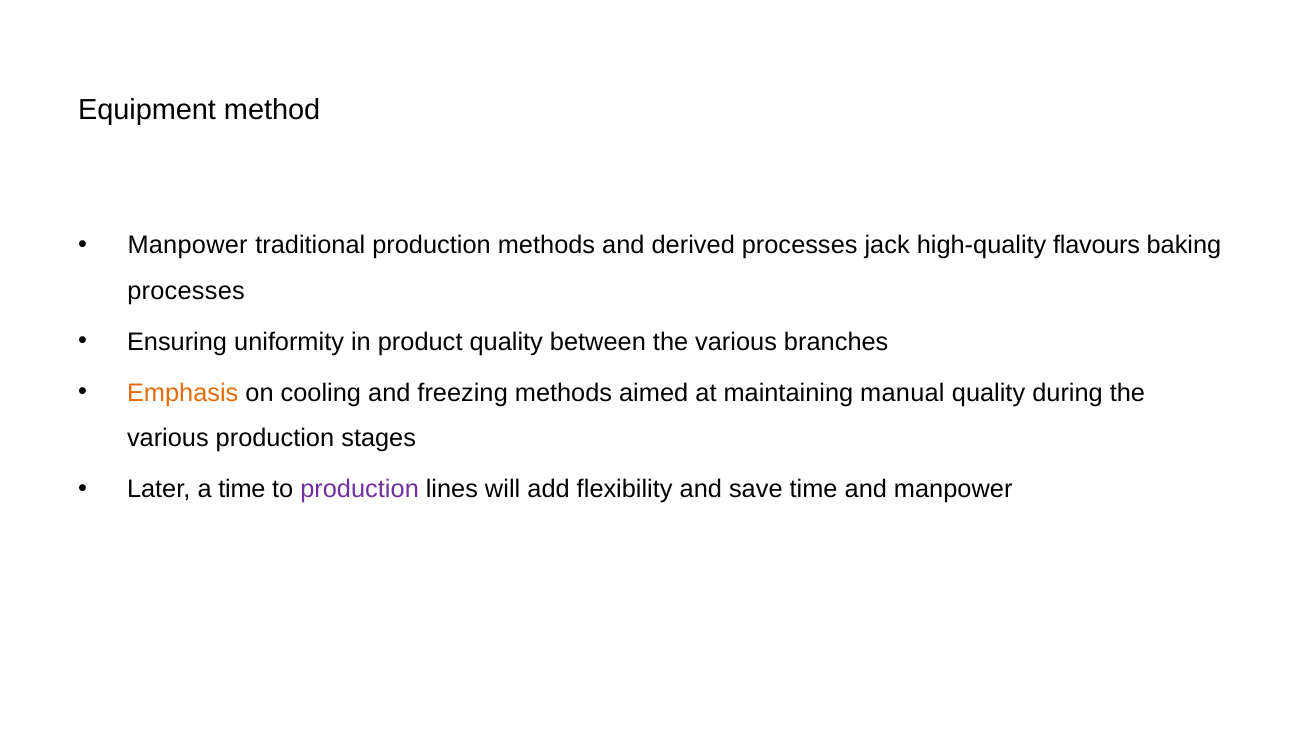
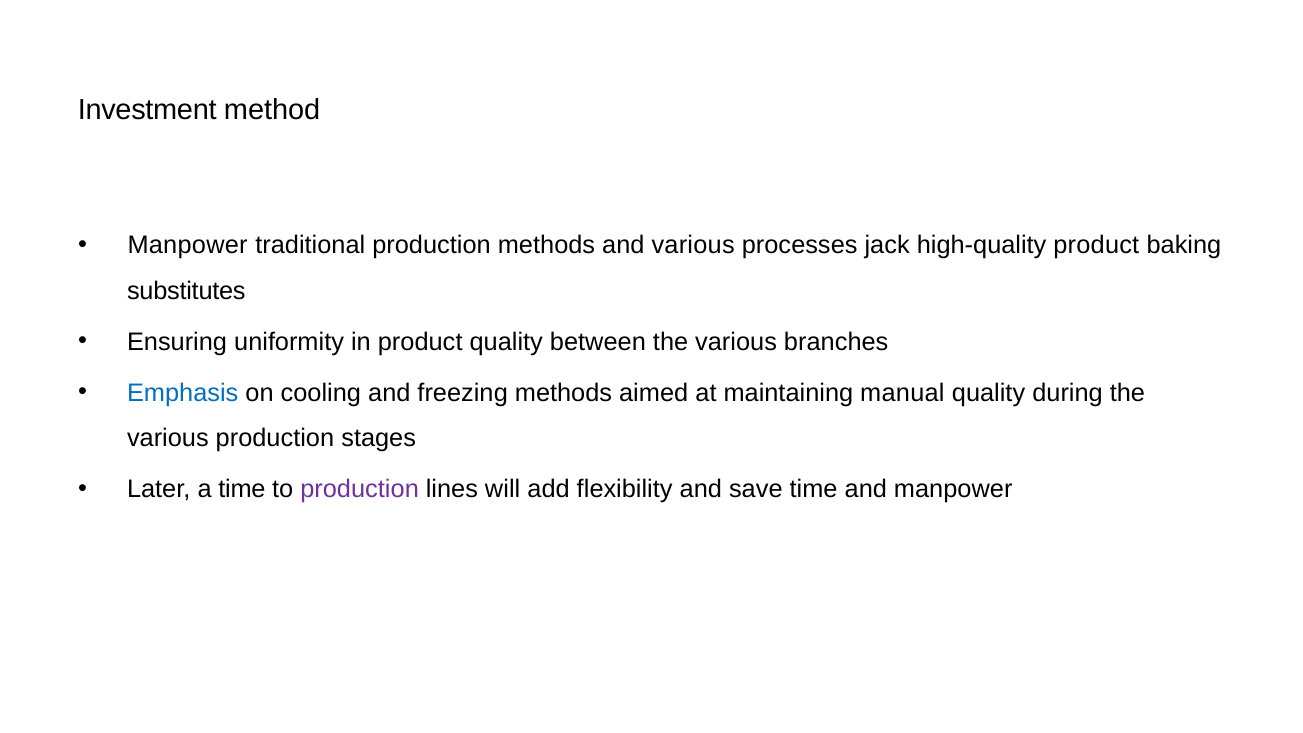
Equipment: Equipment -> Investment
and derived: derived -> various
high-quality flavours: flavours -> product
processes at (186, 291): processes -> substitutes
Emphasis colour: orange -> blue
